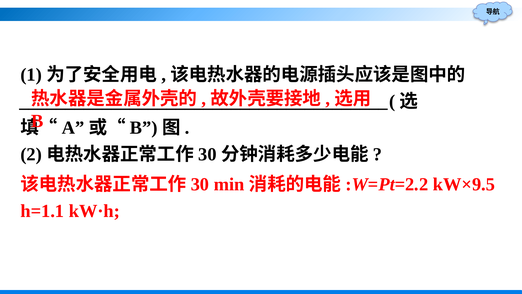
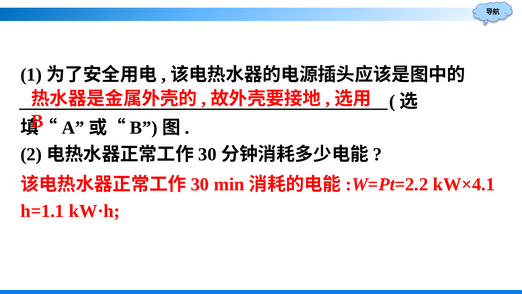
kW×9.5: kW×9.5 -> kW×4.1
